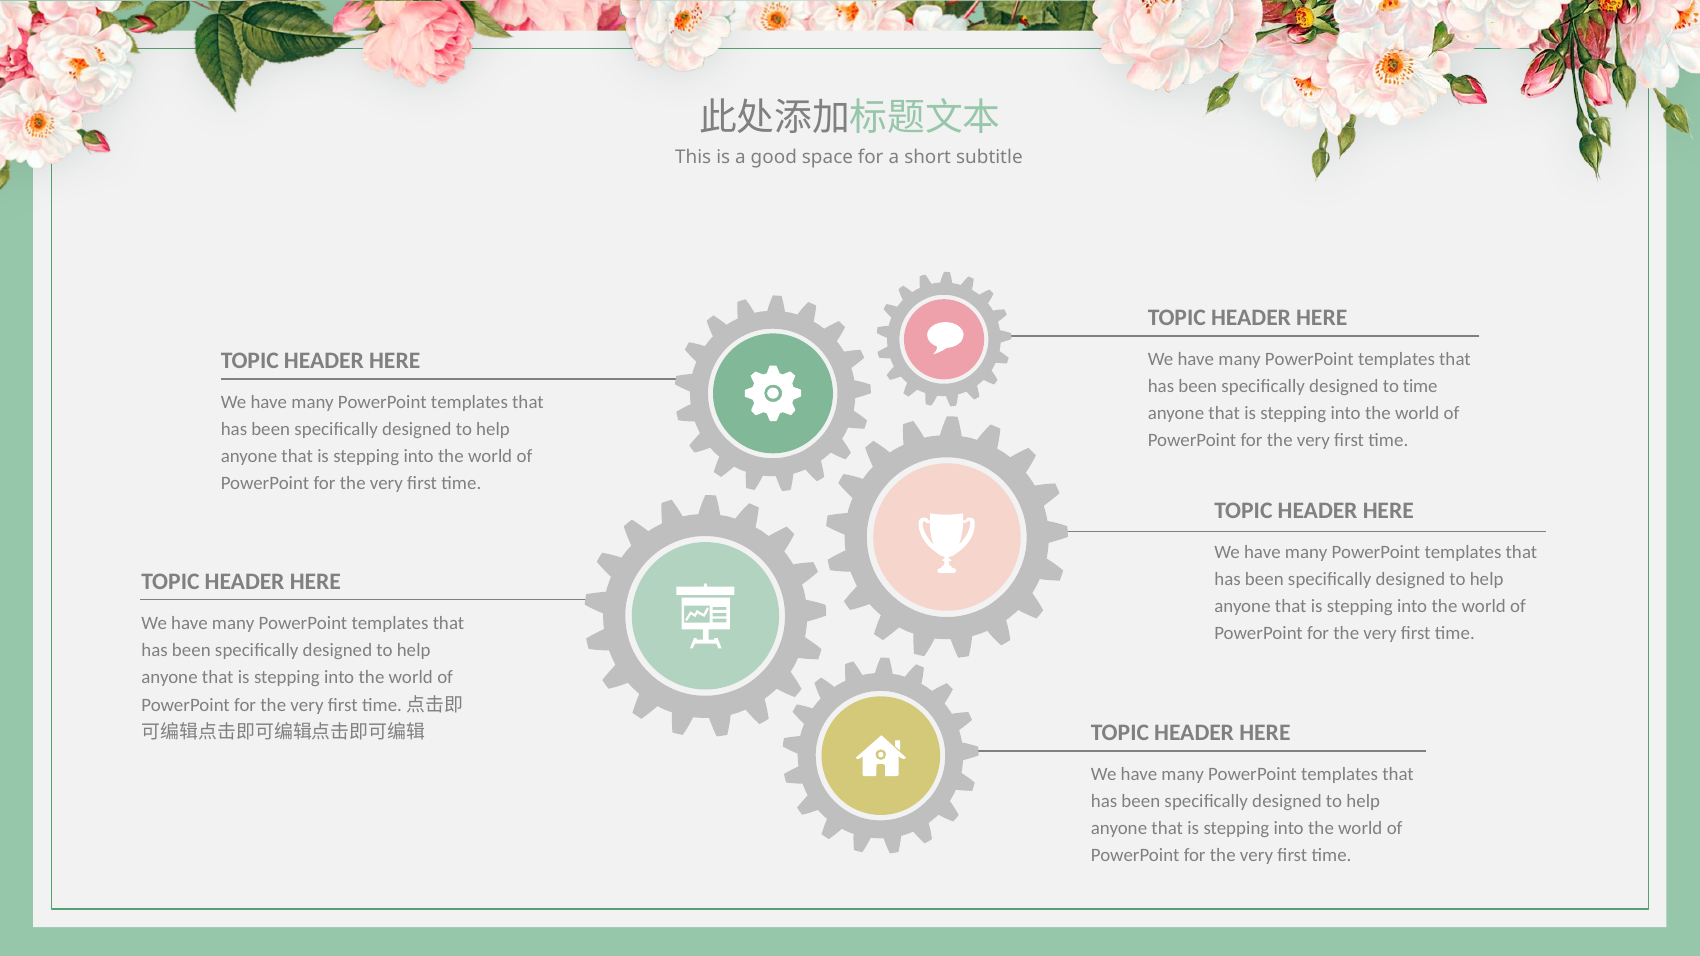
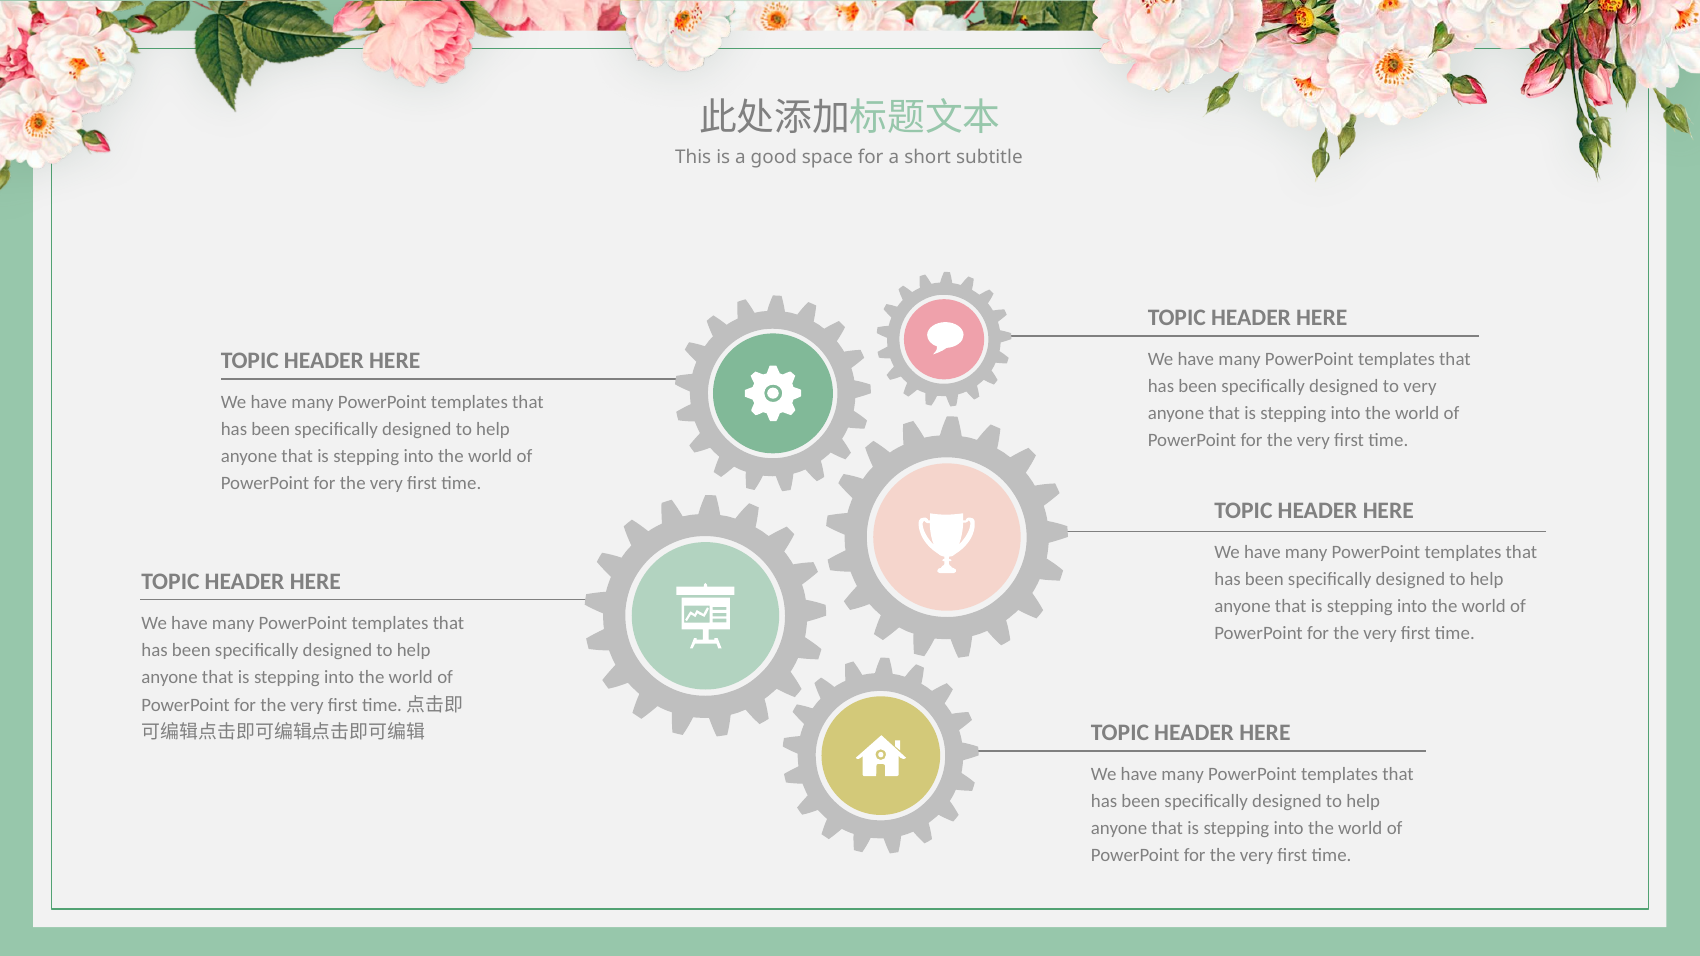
to time: time -> very
